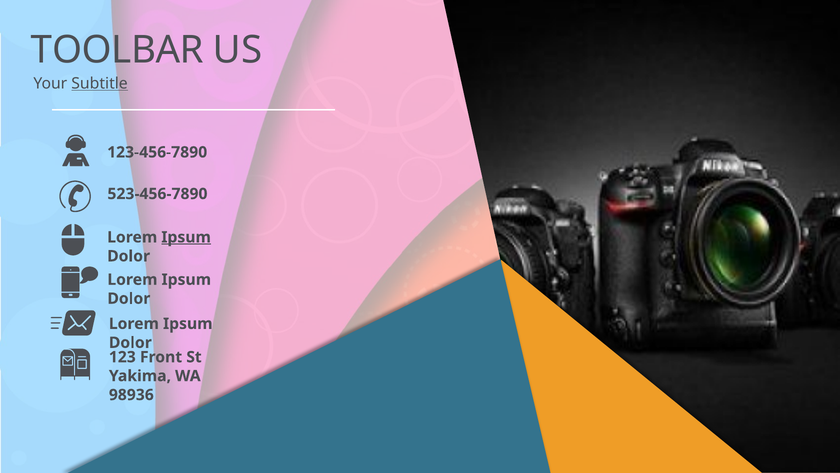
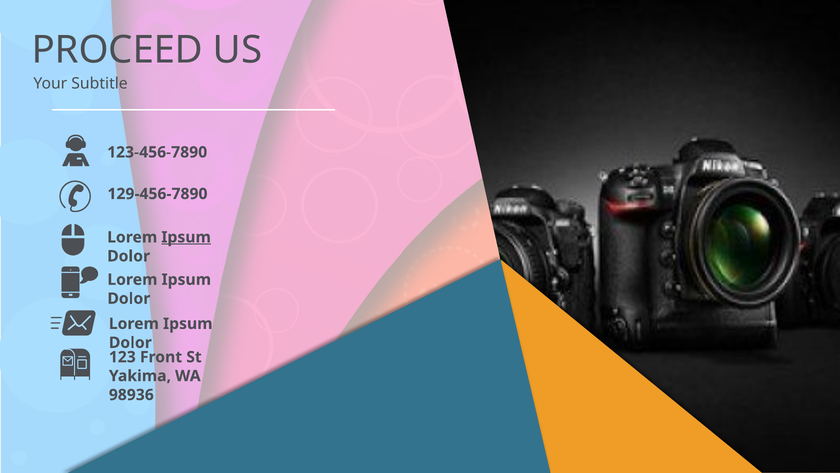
TOOLBAR: TOOLBAR -> PROCEED
Subtitle underline: present -> none
523-456-7890: 523-456-7890 -> 129-456-7890
